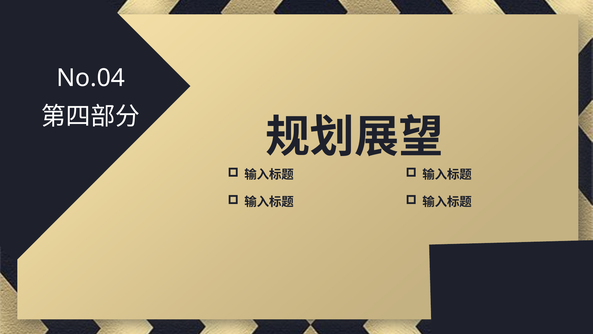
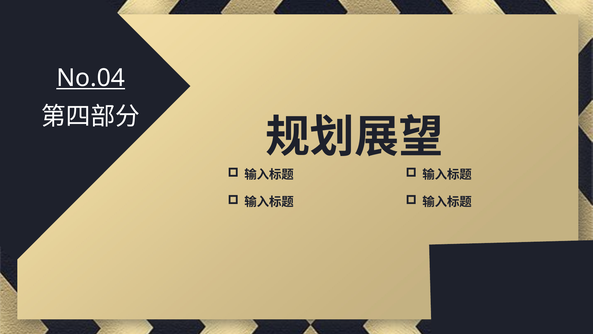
No.04 underline: none -> present
